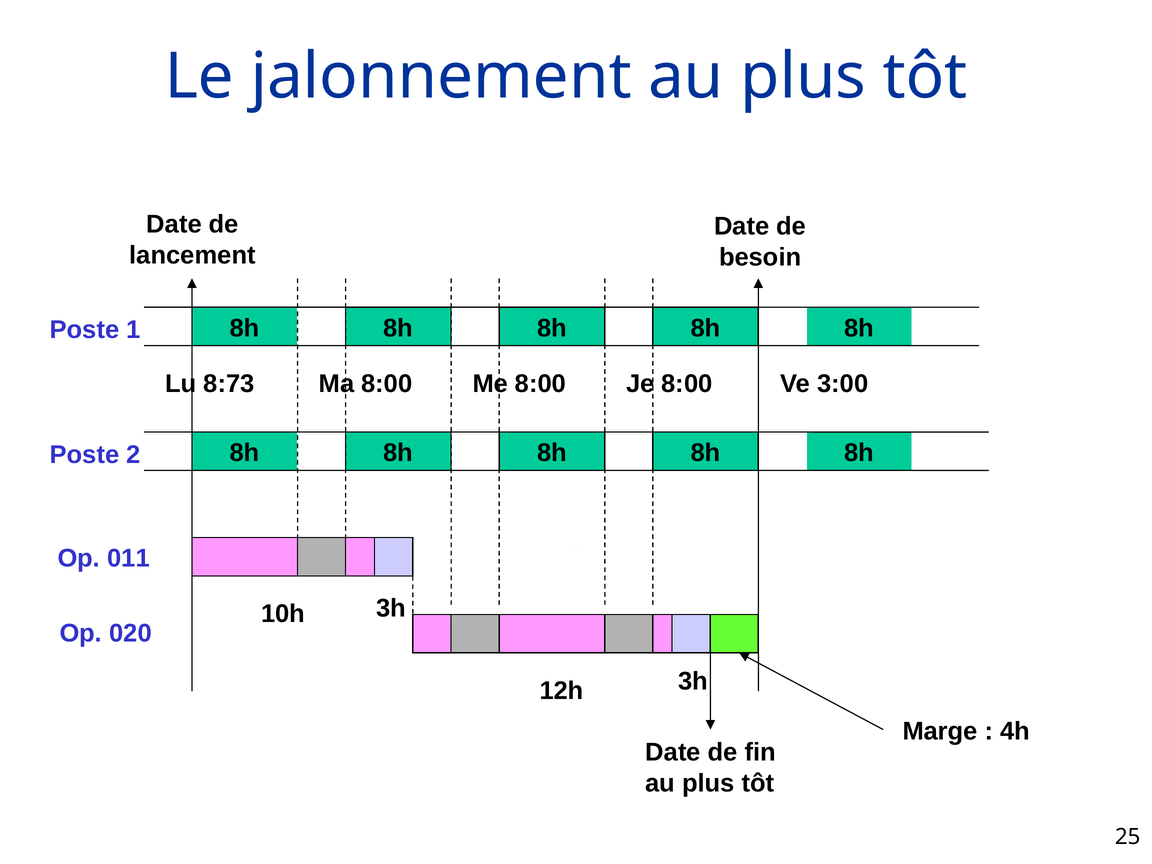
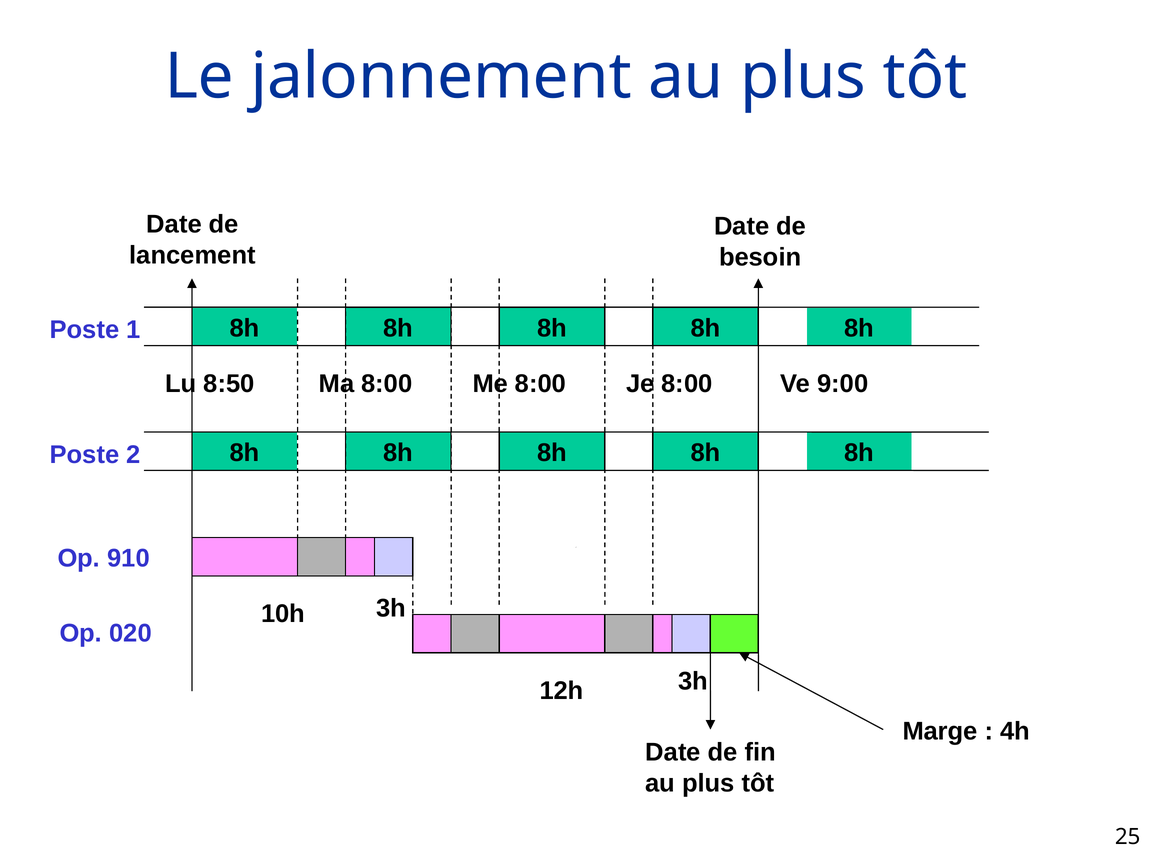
8:73: 8:73 -> 8:50
3:00: 3:00 -> 9:00
011: 011 -> 910
